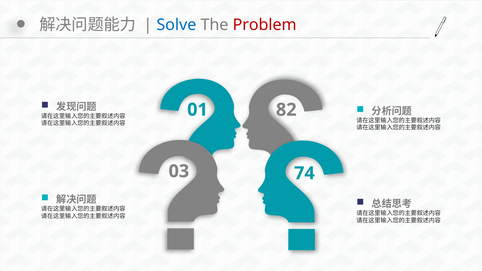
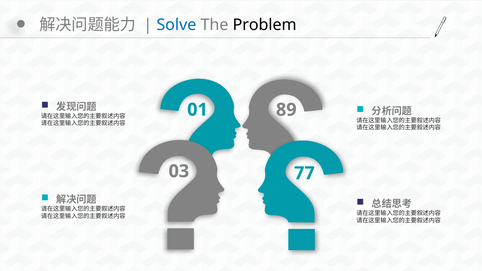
Problem colour: red -> black
82: 82 -> 89
74: 74 -> 77
